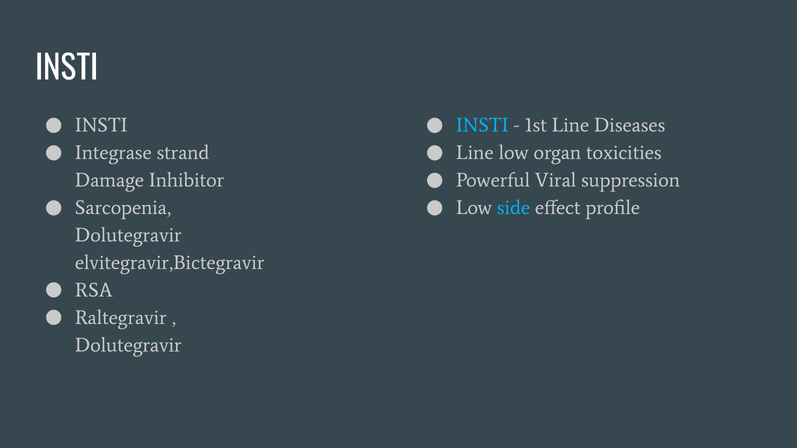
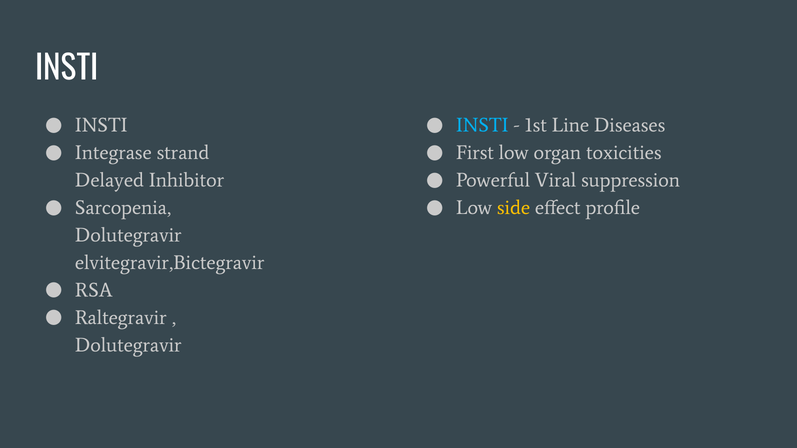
Line at (475, 153): Line -> First
Damage: Damage -> Delayed
side colour: light blue -> yellow
